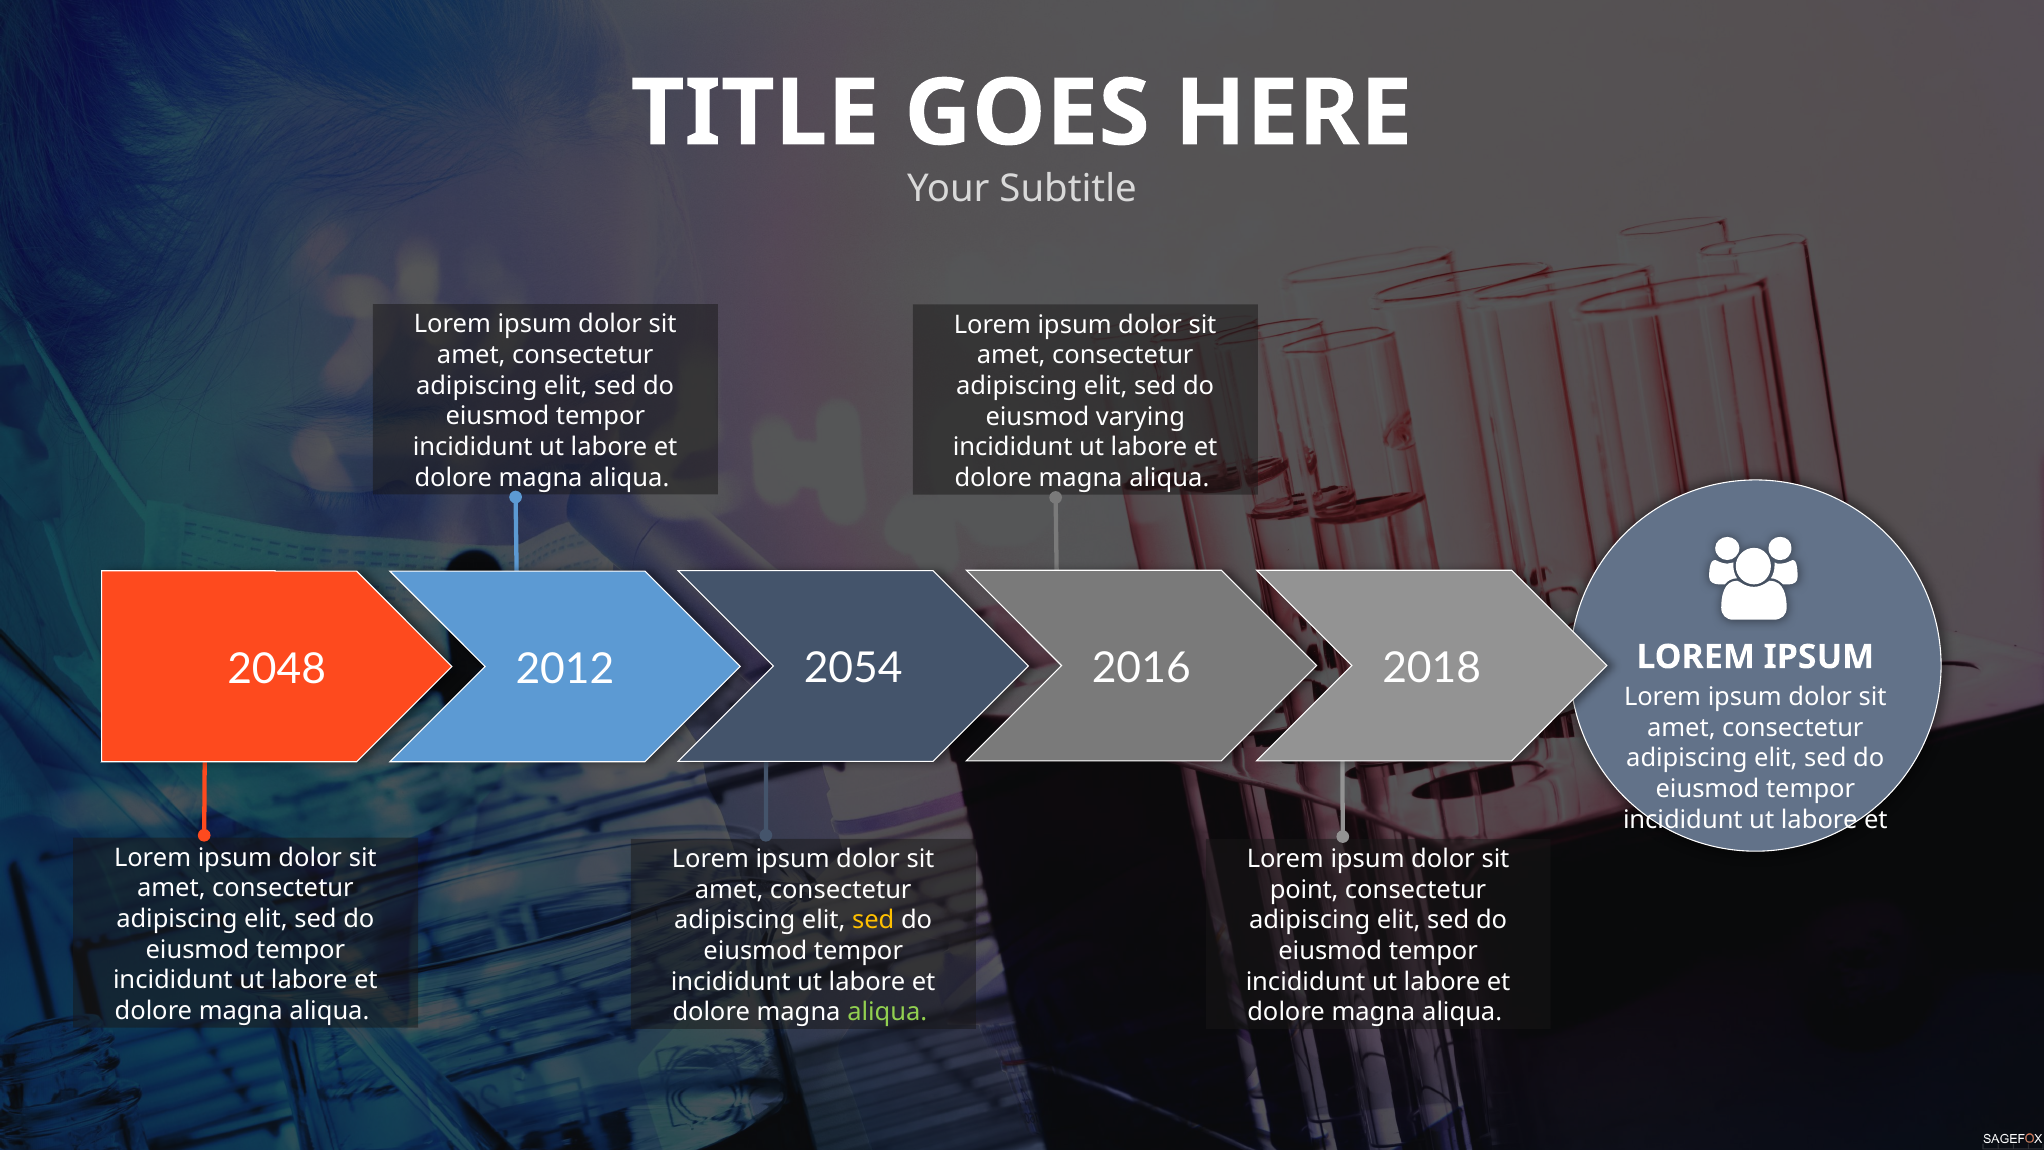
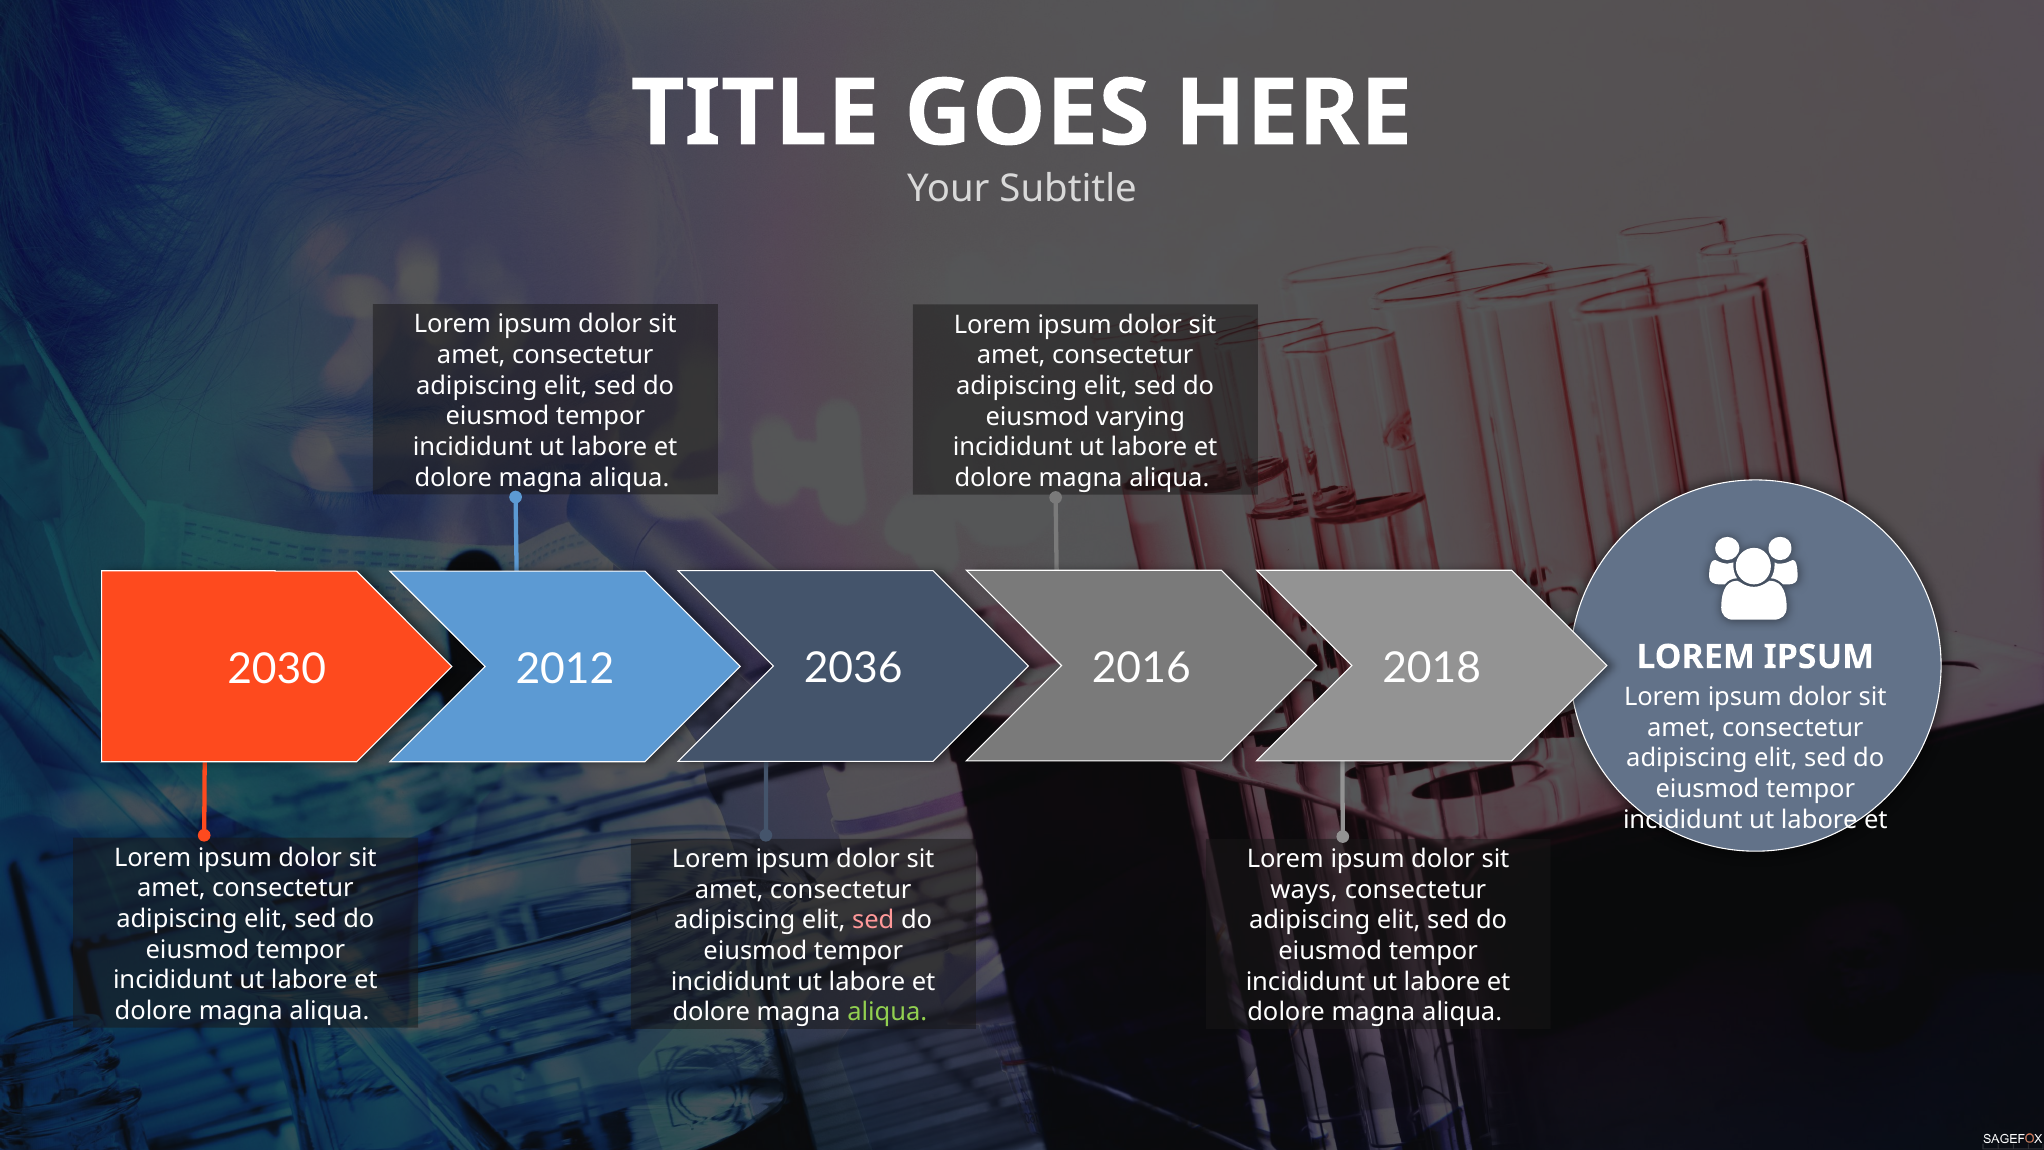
2048: 2048 -> 2030
2054: 2054 -> 2036
point: point -> ways
sed at (873, 920) colour: yellow -> pink
